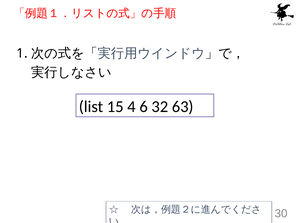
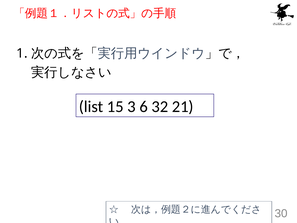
4: 4 -> 3
63: 63 -> 21
